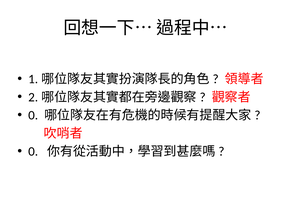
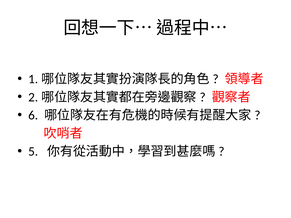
0 at (33, 115): 0 -> 6
0 at (33, 152): 0 -> 5
